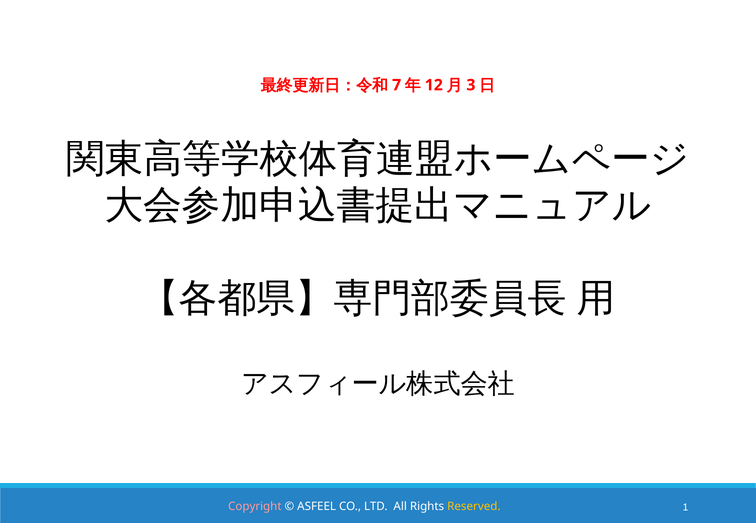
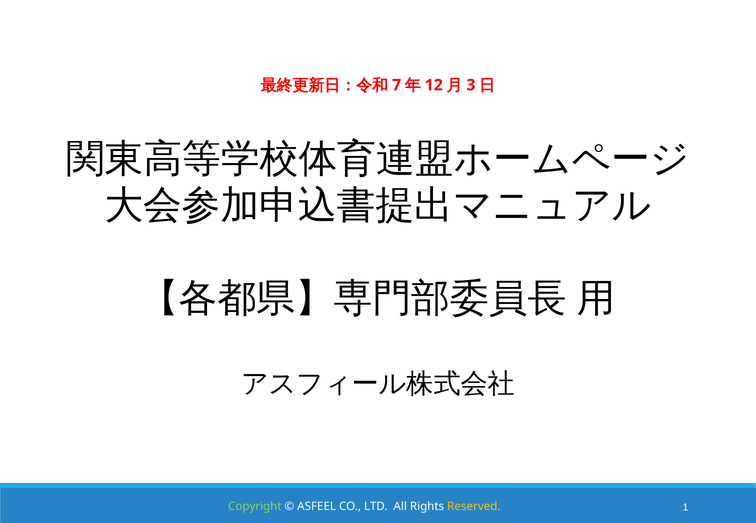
Copyright colour: pink -> light green
